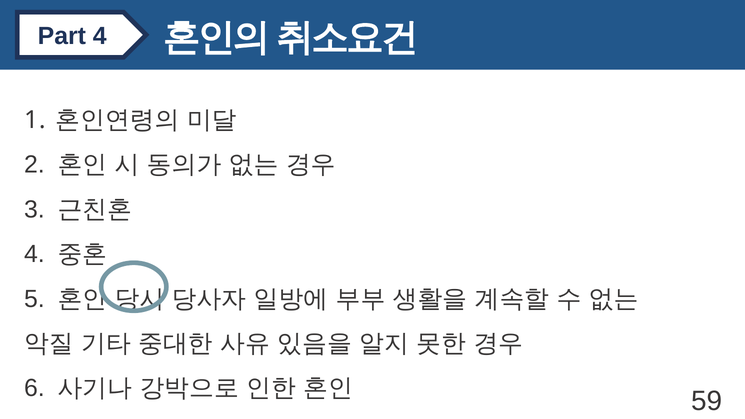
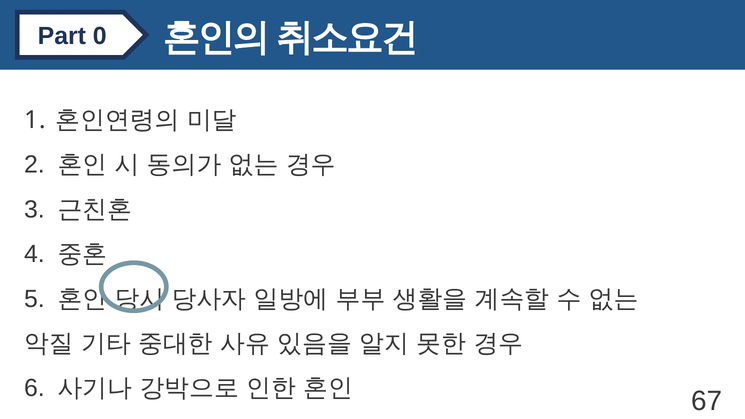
Part 4: 4 -> 0
59: 59 -> 67
